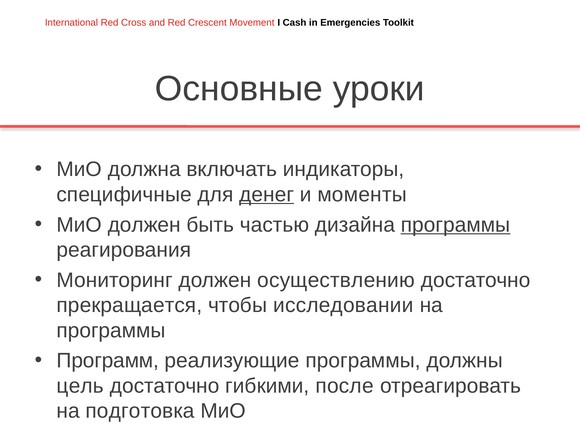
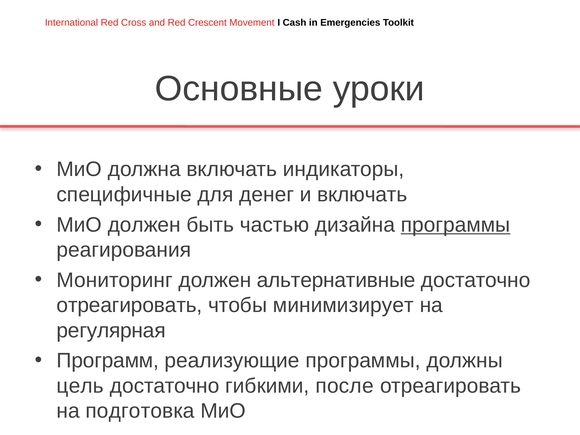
денег underline: present -> none
и моменты: моменты -> включать
осуществлению: осуществлению -> альтернативные
прекращается at (129, 305): прекращается -> отреагировать
исследовании: исследовании -> минимизирует
программы at (111, 330): программы -> регулярная
